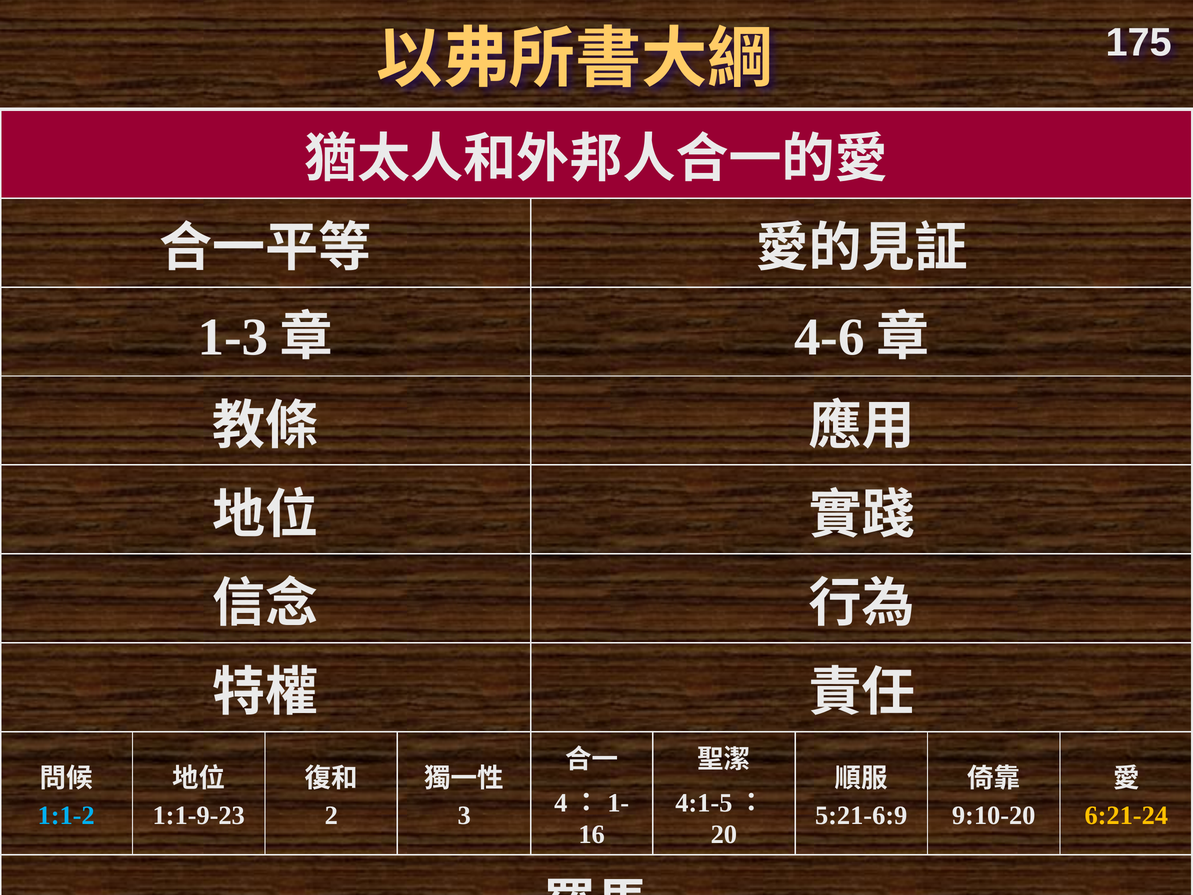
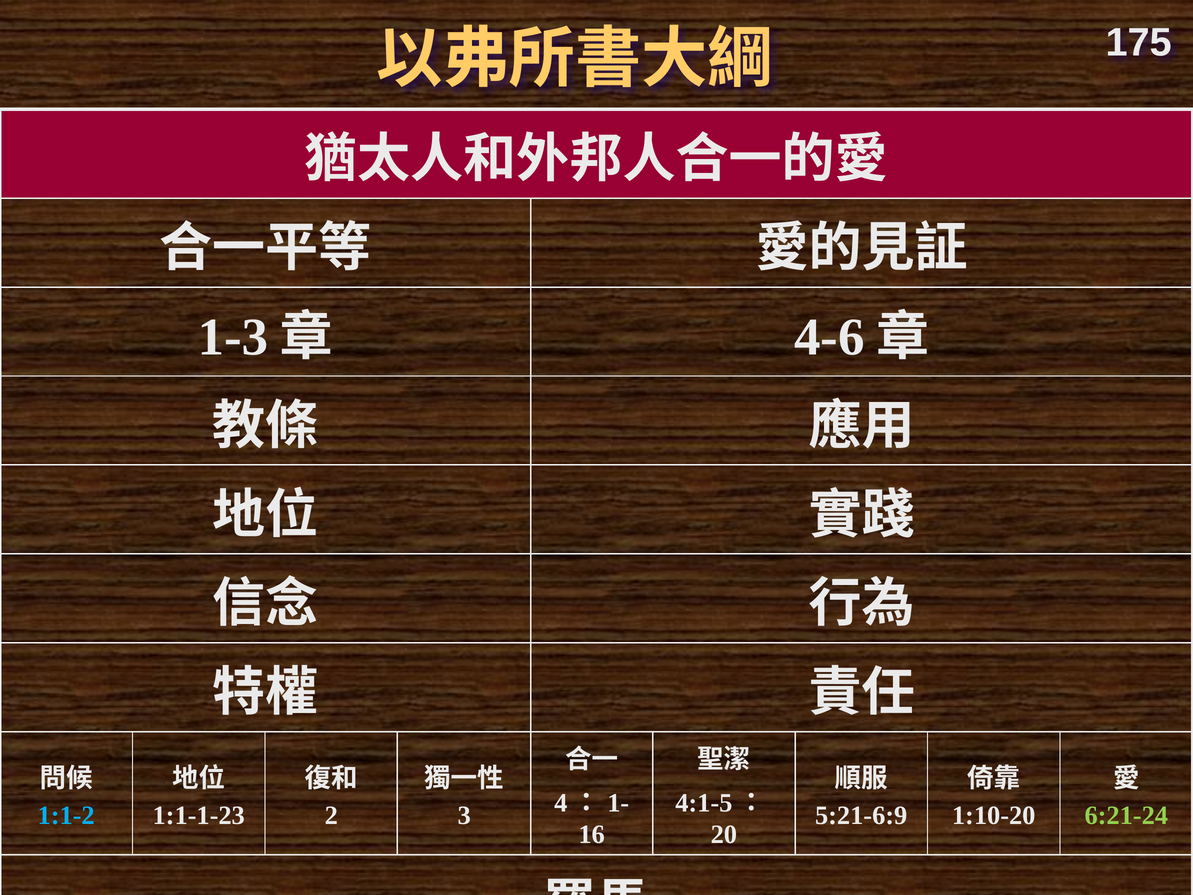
1:1-9-23: 1:1-9-23 -> 1:1-1-23
9:10-20: 9:10-20 -> 1:10-20
6:21-24 colour: yellow -> light green
